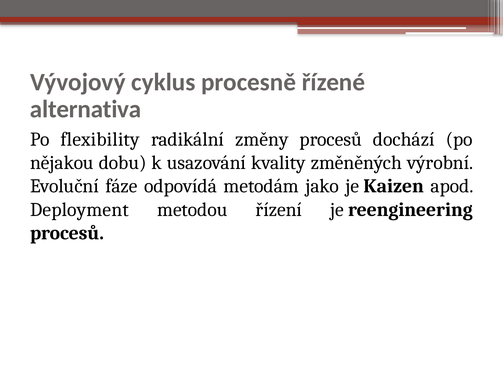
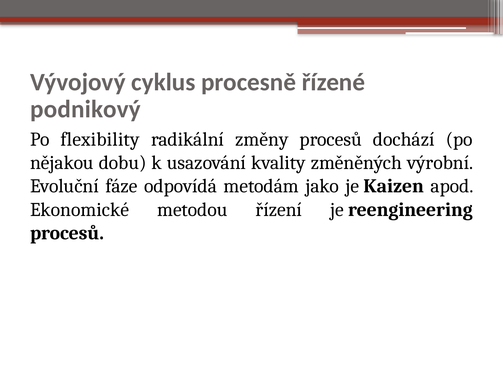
alternativa: alternativa -> podnikový
Deployment: Deployment -> Ekonomické
